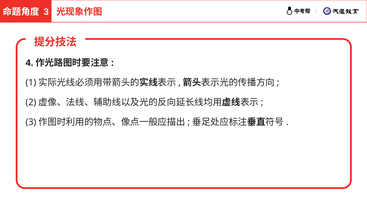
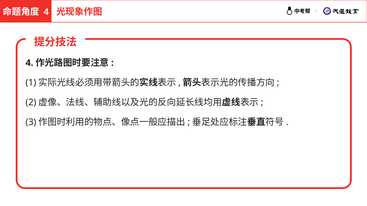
3 at (46, 12): 3 -> 4
